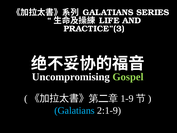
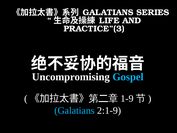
Gospel colour: light green -> light blue
